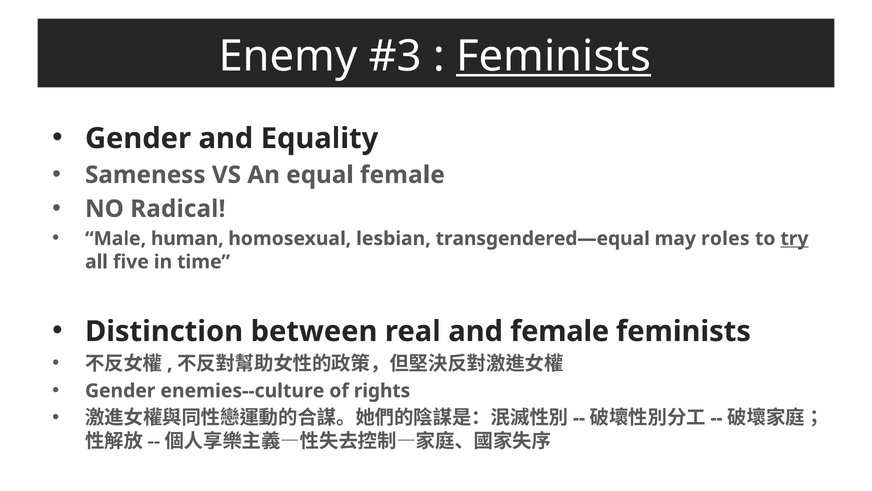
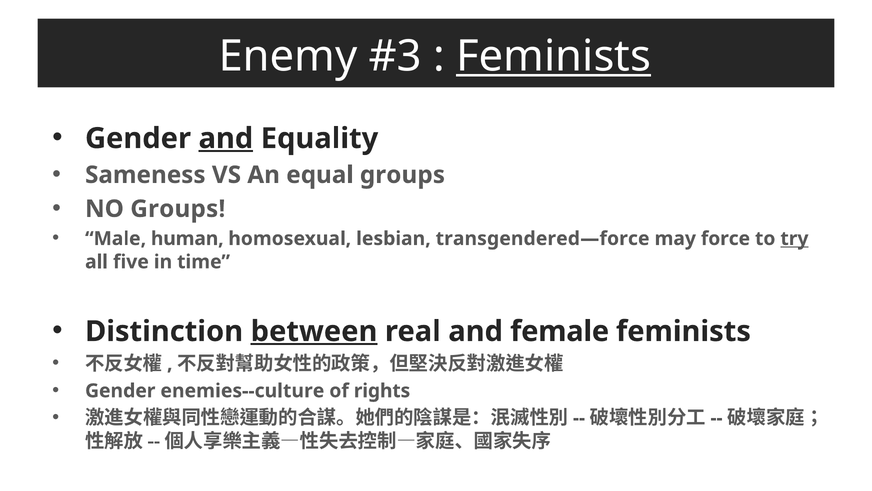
and at (226, 138) underline: none -> present
equal female: female -> groups
NO Radical: Radical -> Groups
transgendered—equal: transgendered—equal -> transgendered—force
roles: roles -> force
between underline: none -> present
